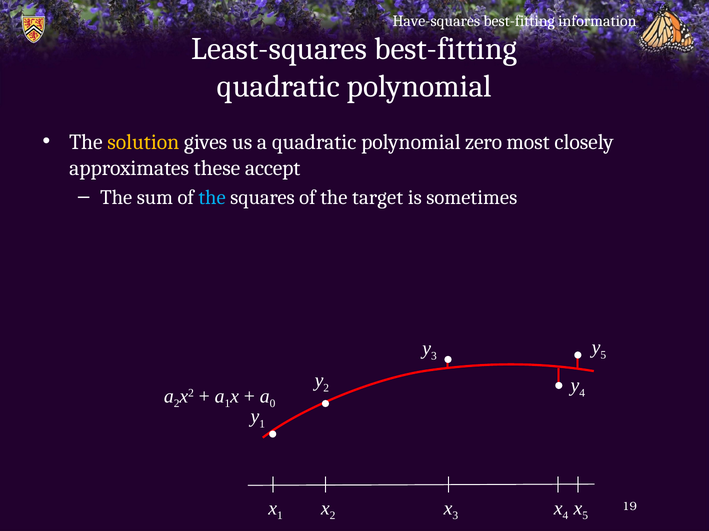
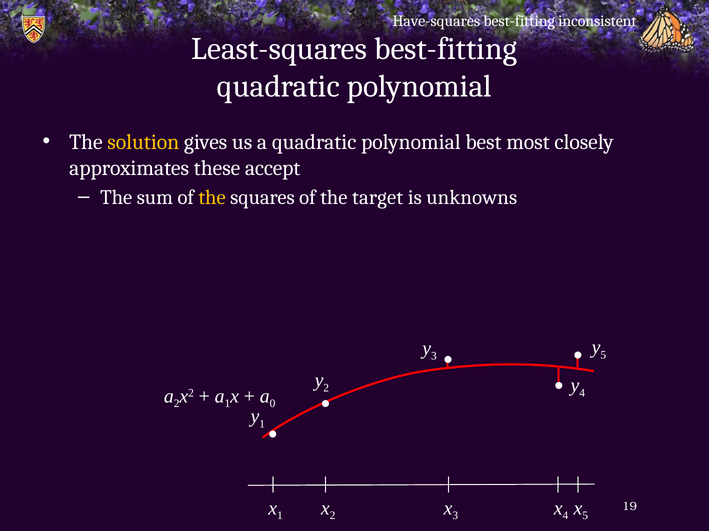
information: information -> inconsistent
zero: zero -> best
the at (212, 198) colour: light blue -> yellow
sometimes: sometimes -> unknowns
